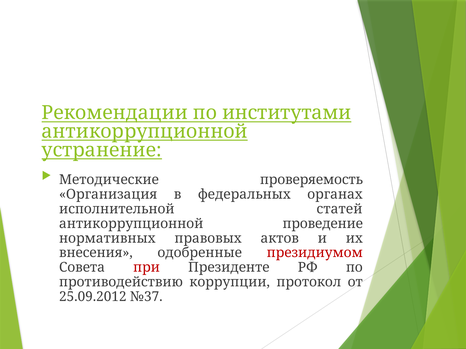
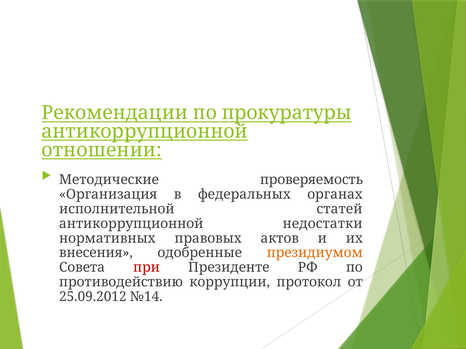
институтами: институтами -> прокуратуры
устранение: устранение -> отношении
проведение: проведение -> недостатки
президиумом colour: red -> orange
№37: №37 -> №14
